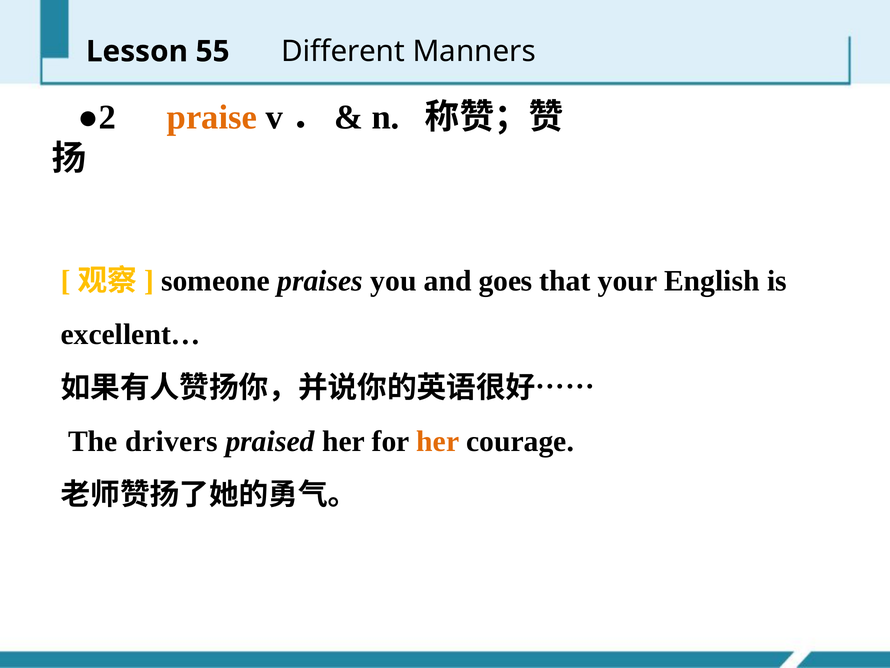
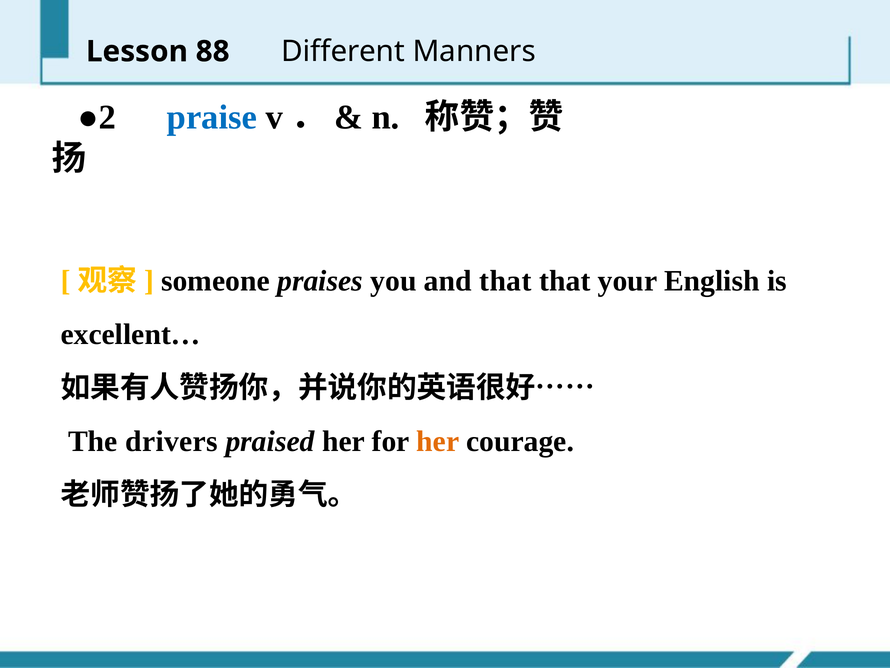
55: 55 -> 88
praise colour: orange -> blue
and goes: goes -> that
